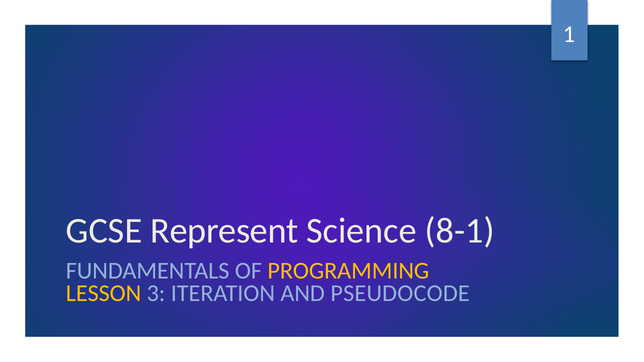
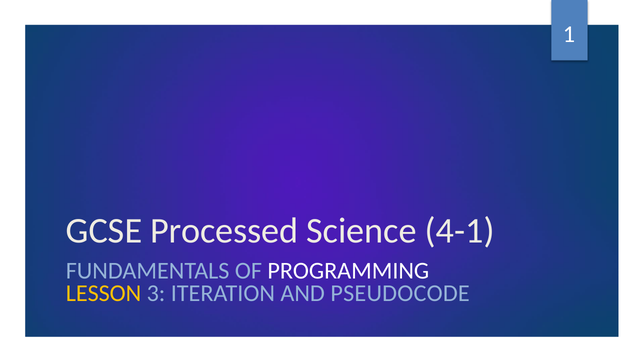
Represent: Represent -> Processed
8-1: 8-1 -> 4-1
PROGRAMMING colour: yellow -> white
